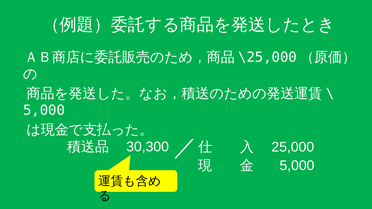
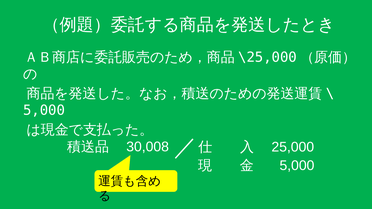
30,300: 30,300 -> 30,008
